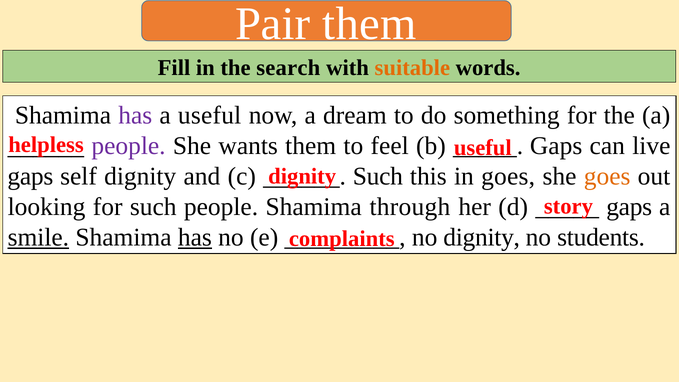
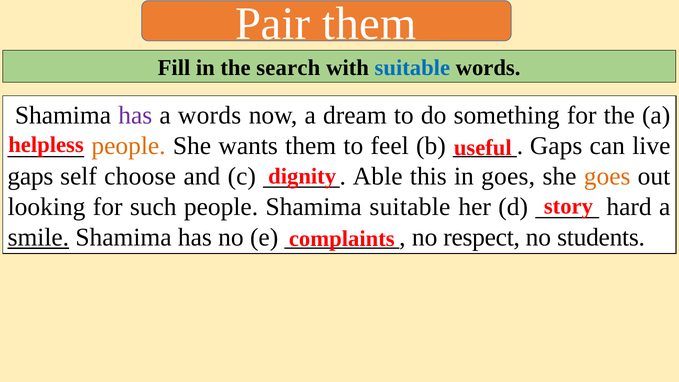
suitable at (412, 68) colour: orange -> blue
a useful: useful -> words
people at (129, 146) colour: purple -> orange
self dignity: dignity -> choose
Such at (378, 176): Such -> Able
Shamima through: through -> suitable
gaps at (629, 207): gaps -> hard
has at (195, 237) underline: present -> none
no dignity: dignity -> respect
